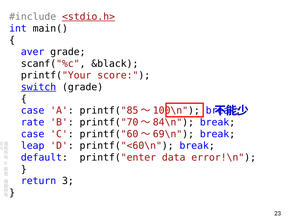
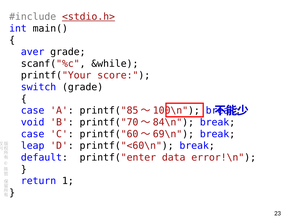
&black: &black -> &while
switch underline: present -> none
rate: rate -> void
3: 3 -> 1
